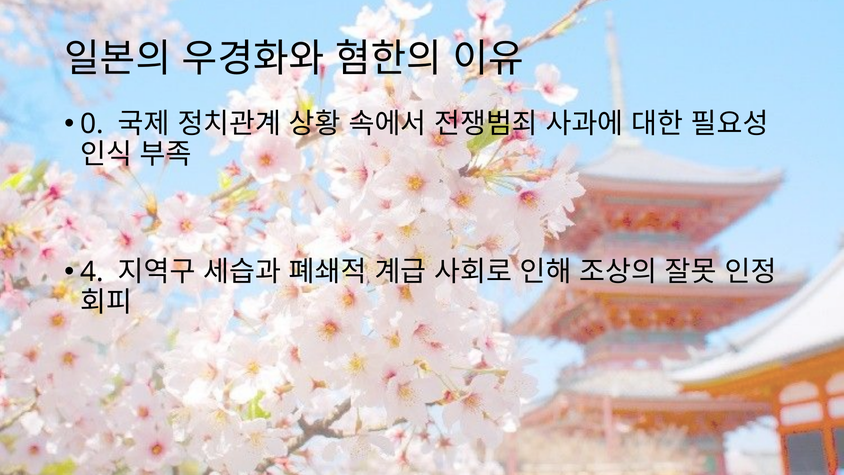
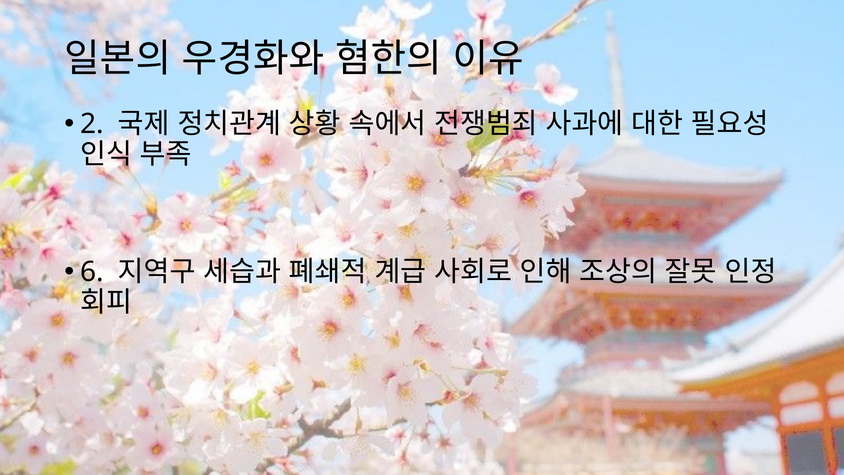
0: 0 -> 2
4: 4 -> 6
